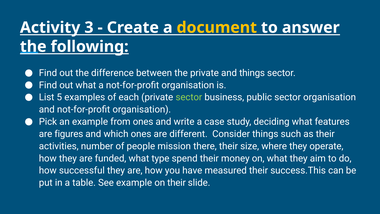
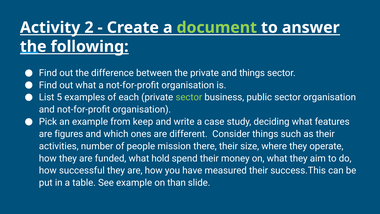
3: 3 -> 2
document colour: yellow -> light green
from ones: ones -> keep
type: type -> hold
on their: their -> than
